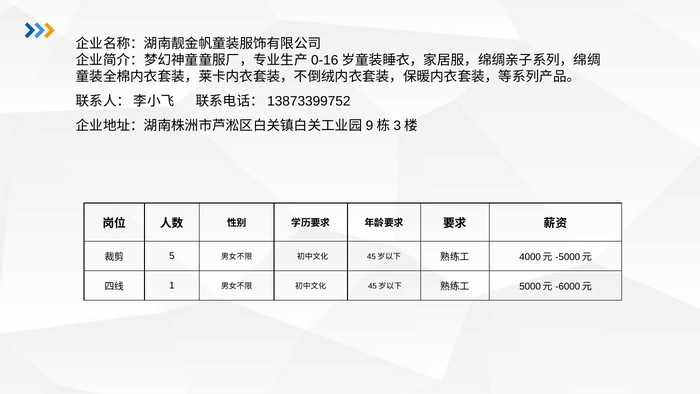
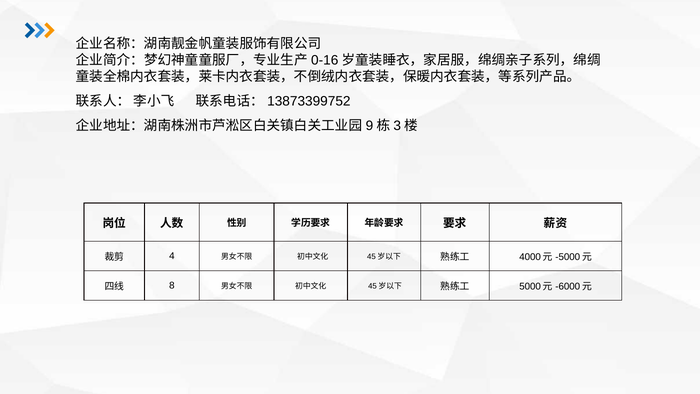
5: 5 -> 4
1: 1 -> 8
